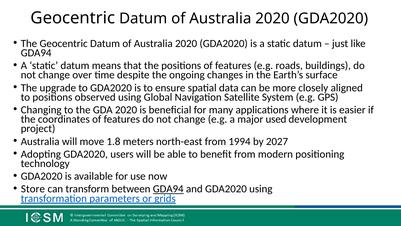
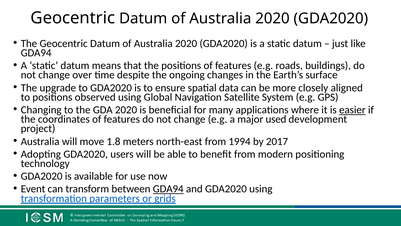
easier underline: none -> present
2027: 2027 -> 2017
Store: Store -> Event
